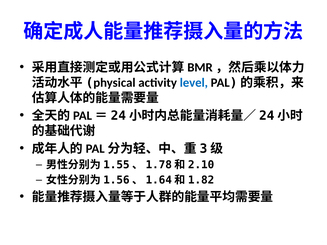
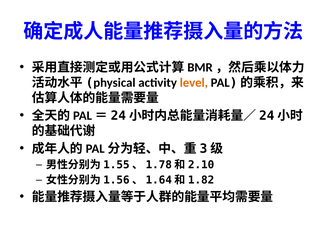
level colour: blue -> orange
